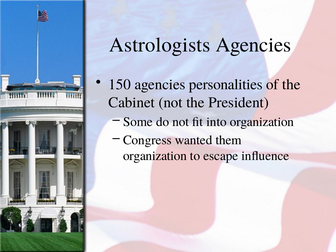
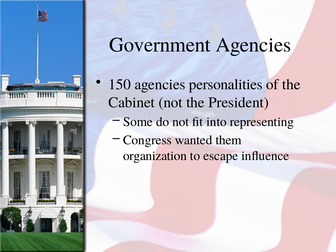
Astrologists: Astrologists -> Government
into organization: organization -> representing
